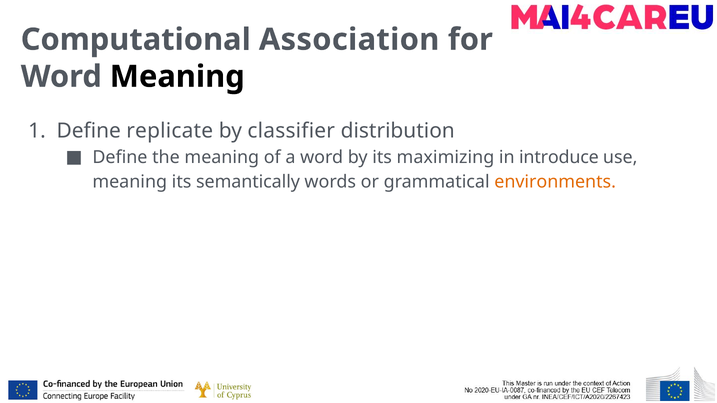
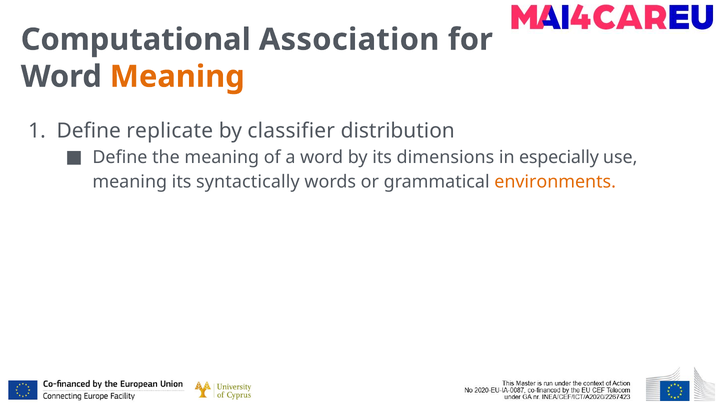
Meaning at (177, 77) colour: black -> orange
maximizing: maximizing -> dimensions
introduce: introduce -> especially
semantically: semantically -> syntactically
